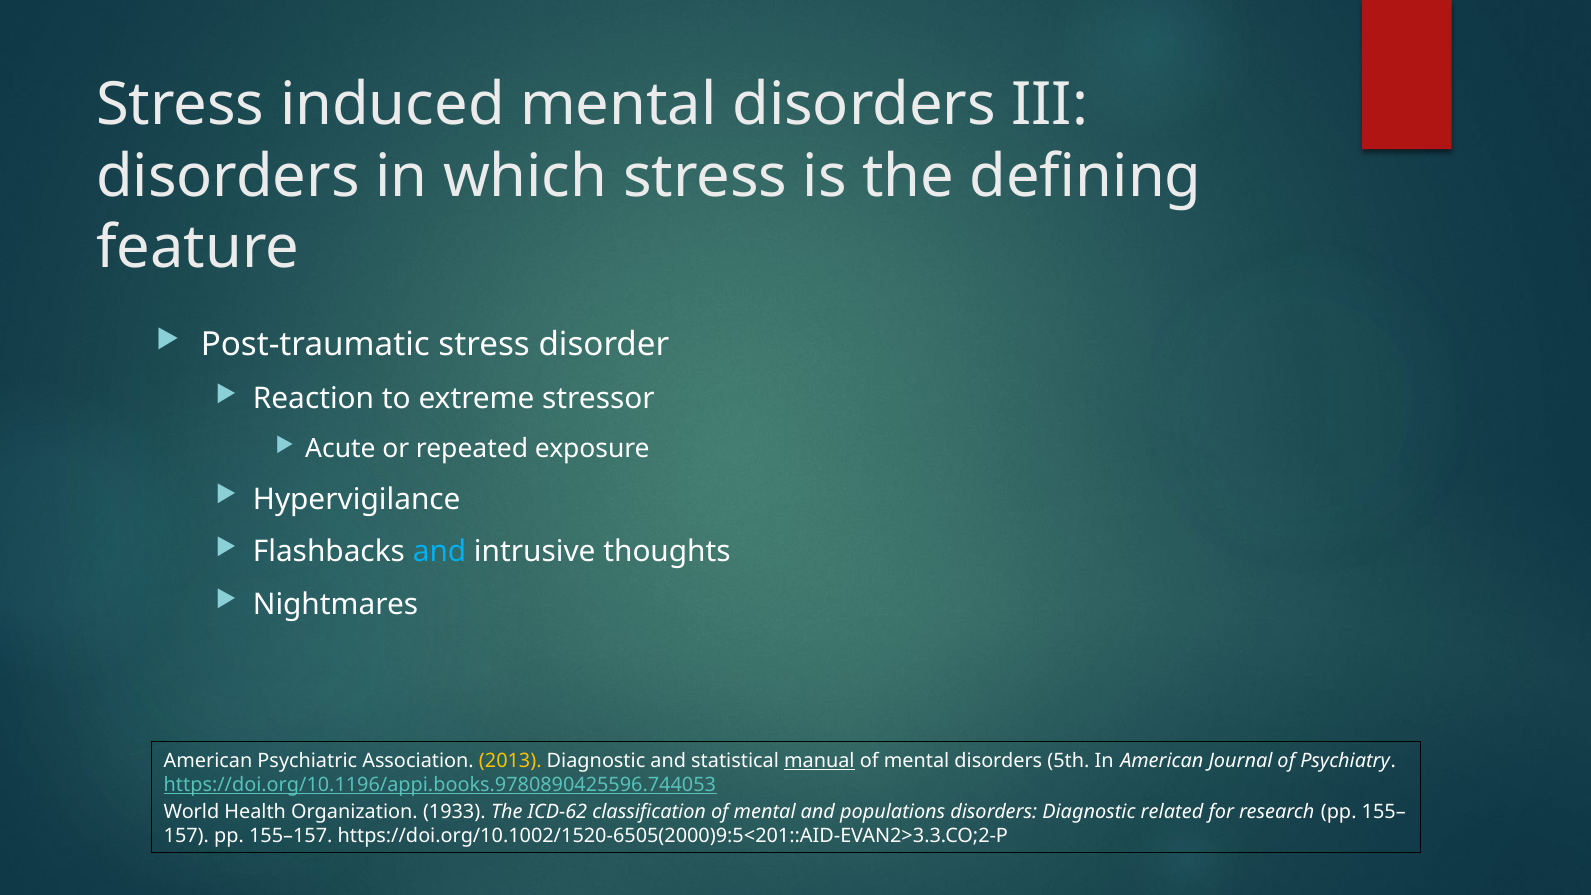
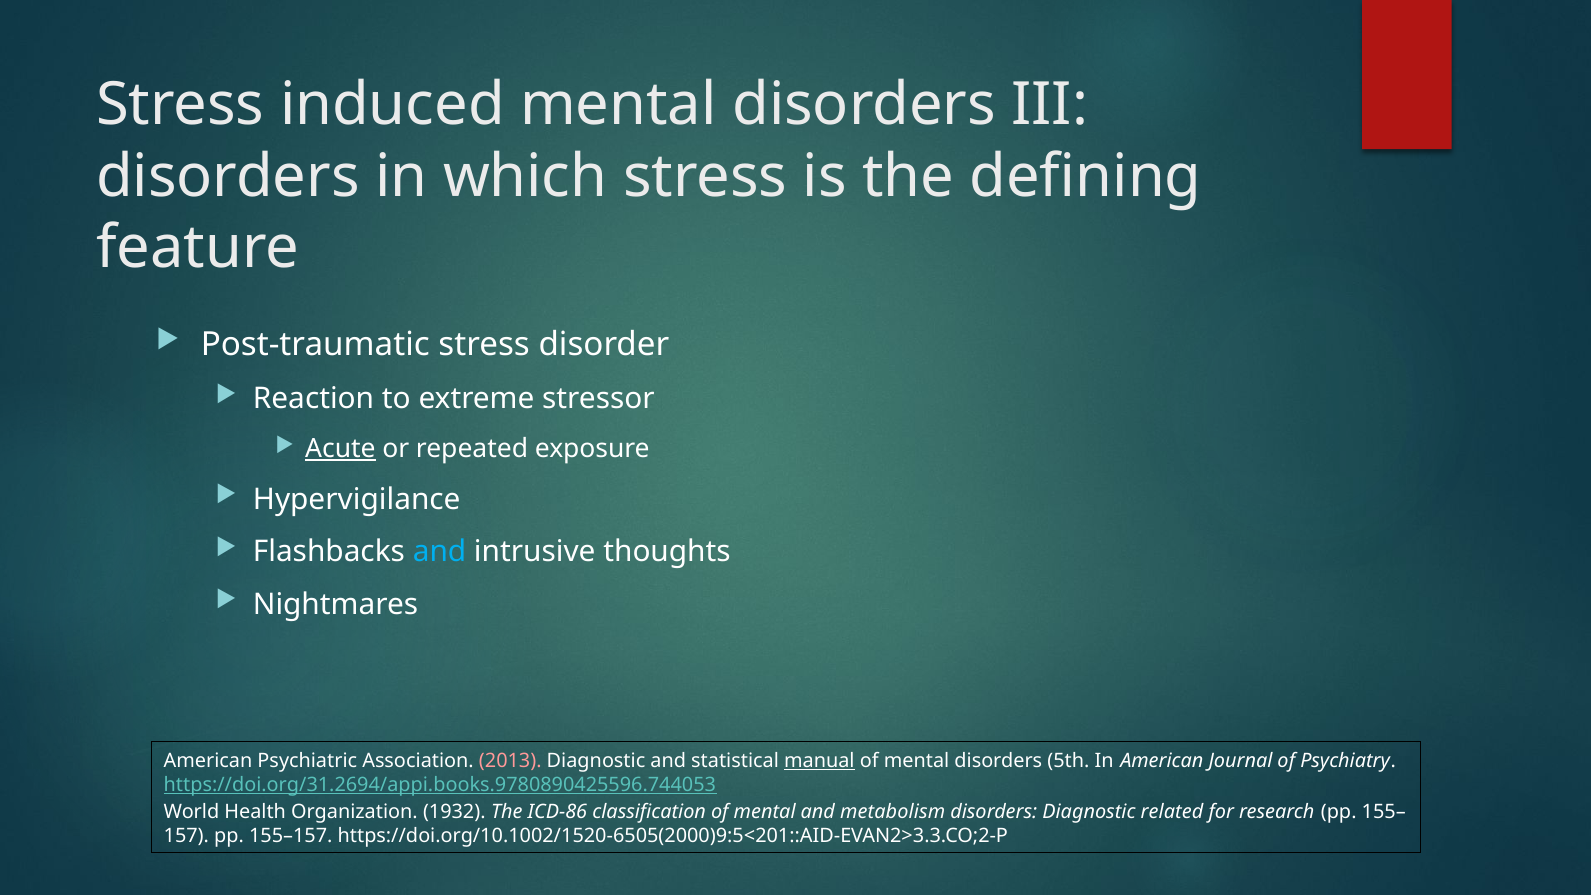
Acute underline: none -> present
2013 colour: yellow -> pink
https://doi.org/10.1196/appi.books.9780890425596.744053: https://doi.org/10.1196/appi.books.9780890425596.744053 -> https://doi.org/31.2694/appi.books.9780890425596.744053
1933: 1933 -> 1932
ICD-62: ICD-62 -> ICD-86
populations: populations -> metabolism
